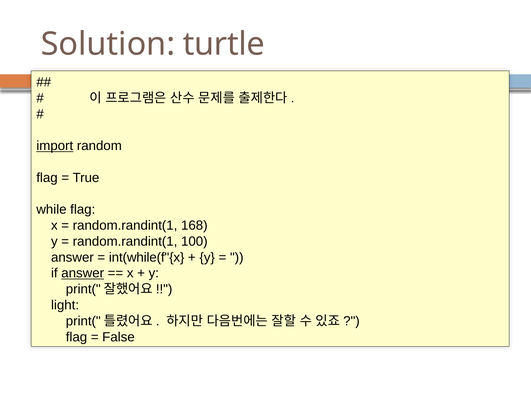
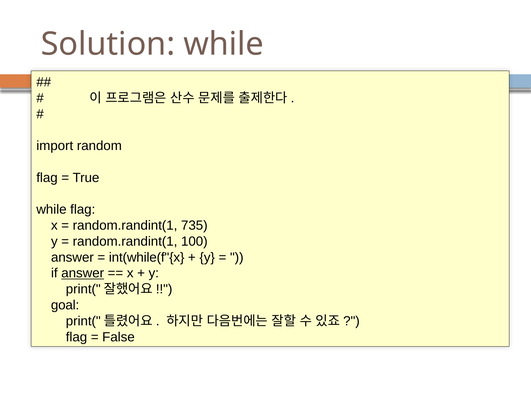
Solution turtle: turtle -> while
import underline: present -> none
168: 168 -> 735
light: light -> goal
